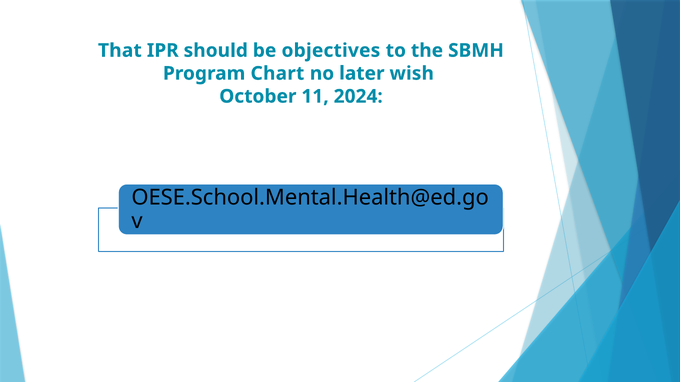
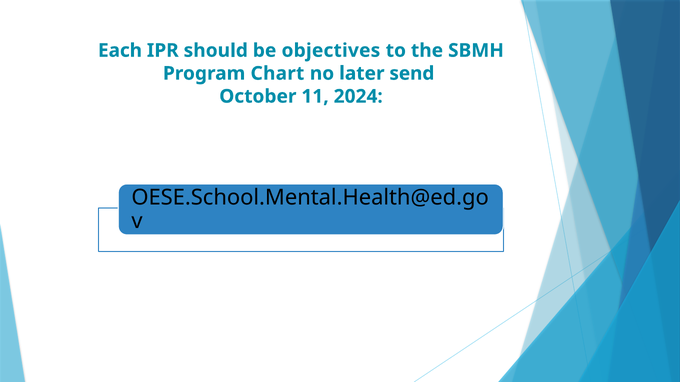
That: That -> Each
wish: wish -> send
